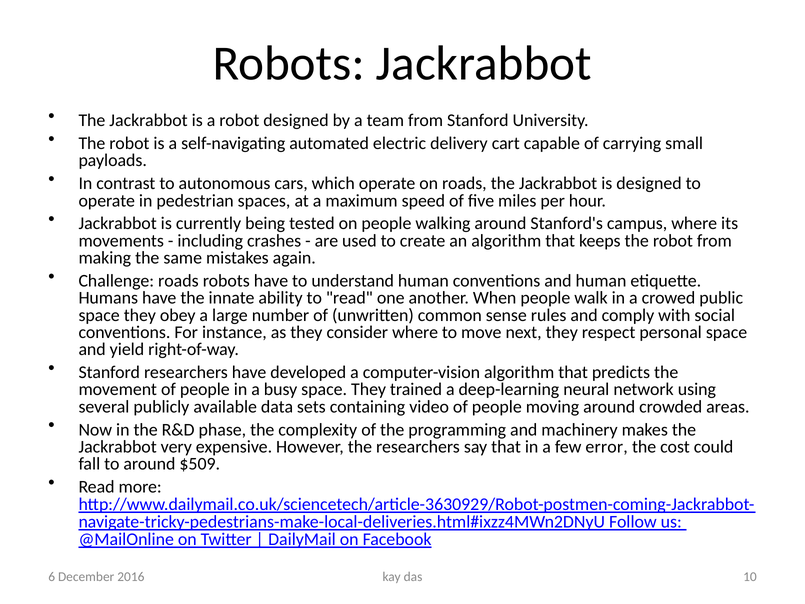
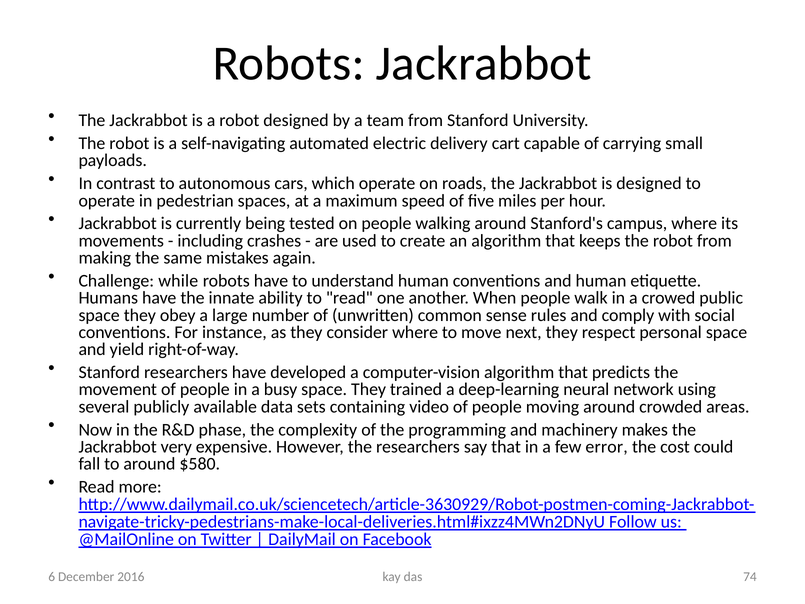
Challenge roads: roads -> while
$509: $509 -> $580
10: 10 -> 74
